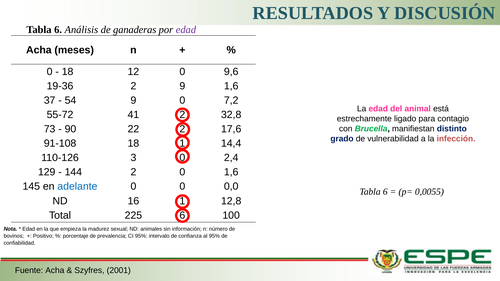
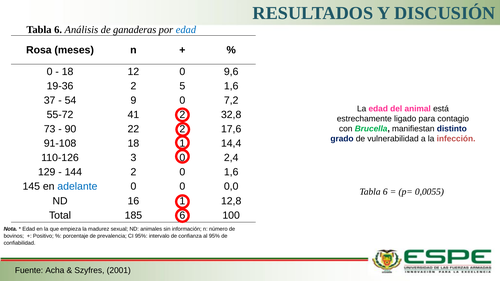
edad at (186, 30) colour: purple -> blue
Acha at (39, 50): Acha -> Rosa
2 9: 9 -> 5
225: 225 -> 185
